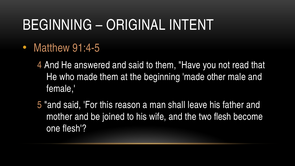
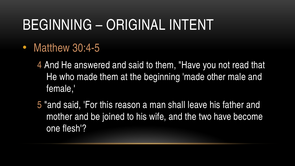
91:4-5: 91:4-5 -> 30:4-5
two flesh: flesh -> have
